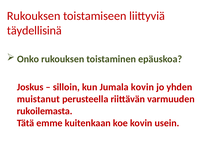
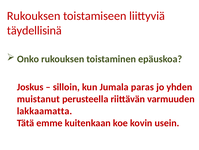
Jumala kovin: kovin -> paras
rukoilemasta: rukoilemasta -> lakkaamatta
